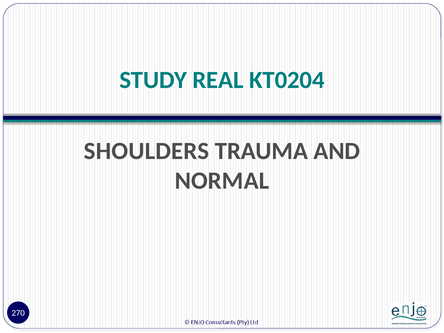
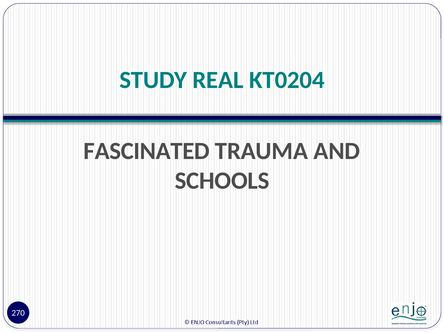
SHOULDERS: SHOULDERS -> FASCINATED
NORMAL: NORMAL -> SCHOOLS
